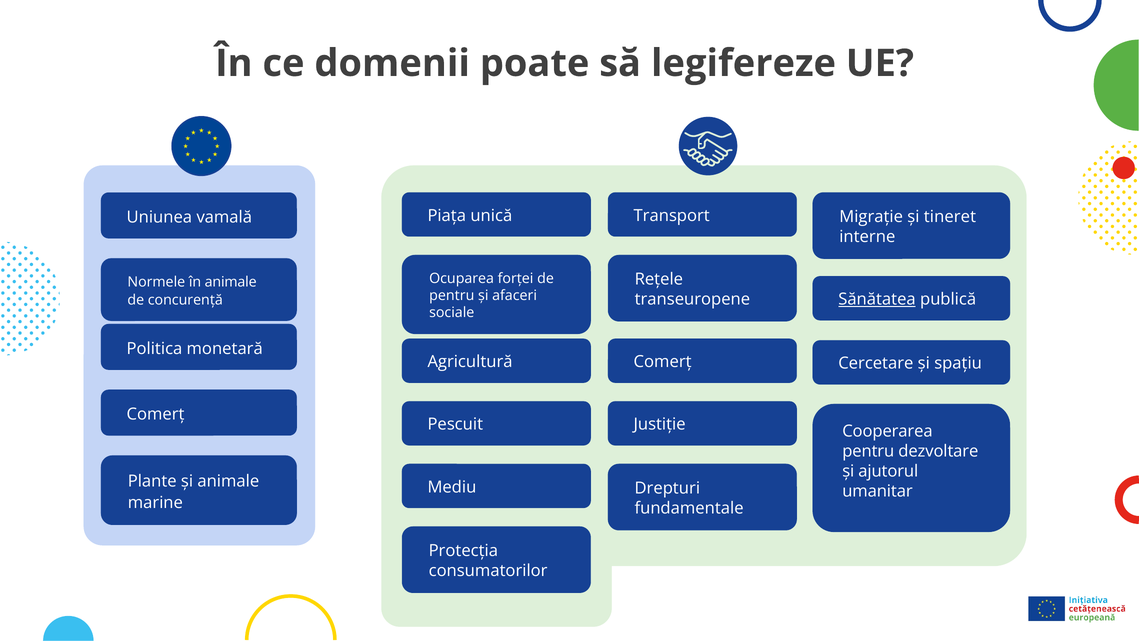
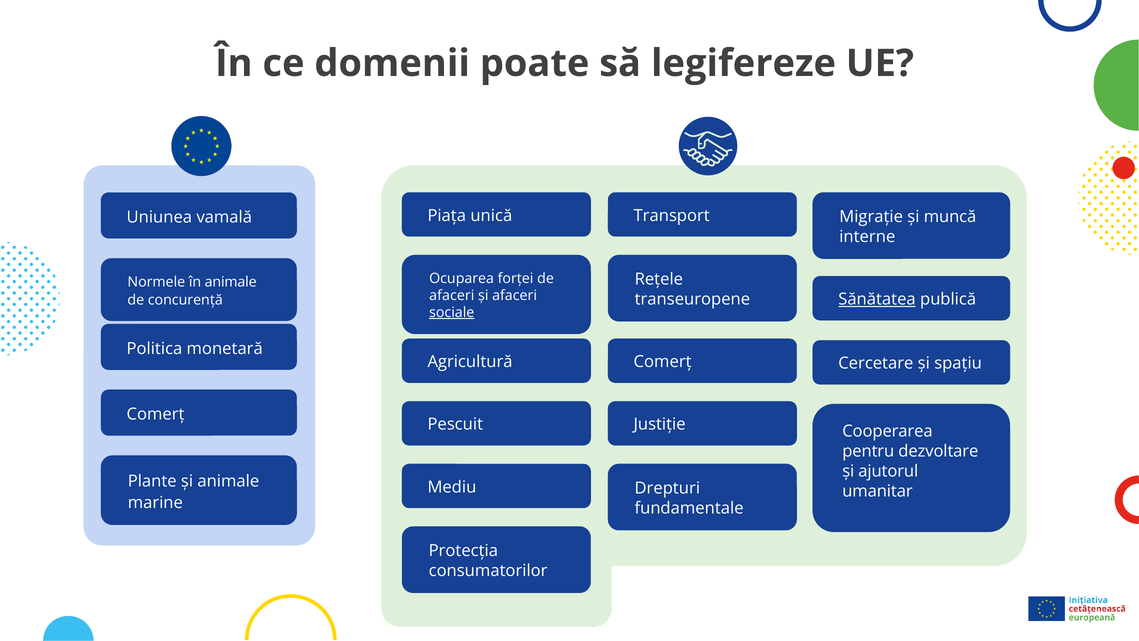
tineret: tineret -> muncă
pentru at (452, 295): pentru -> afaceri
sociale underline: none -> present
